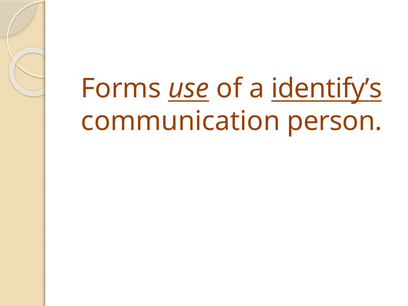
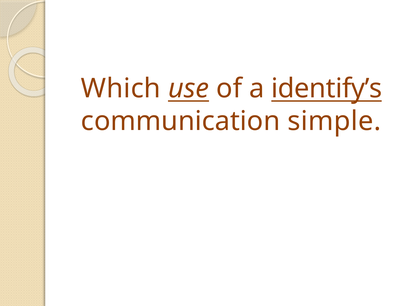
Forms: Forms -> Which
person: person -> simple
